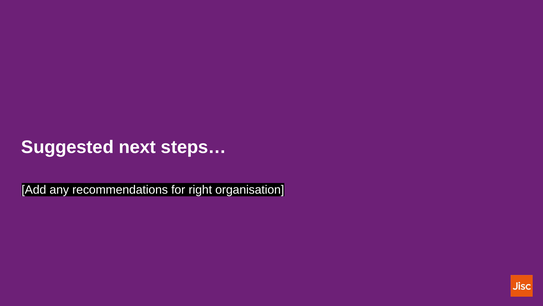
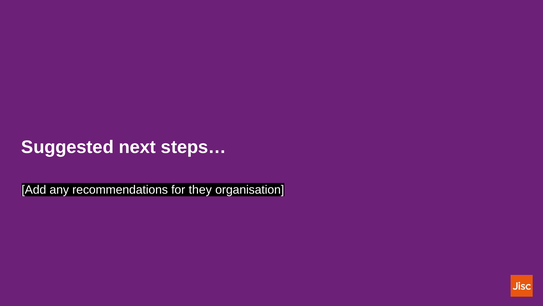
right: right -> they
